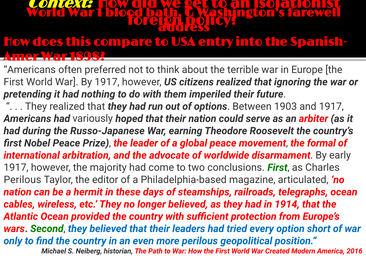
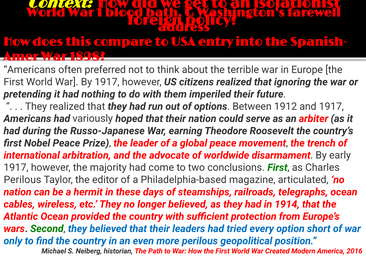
1903: 1903 -> 1912
formal: formal -> trench
